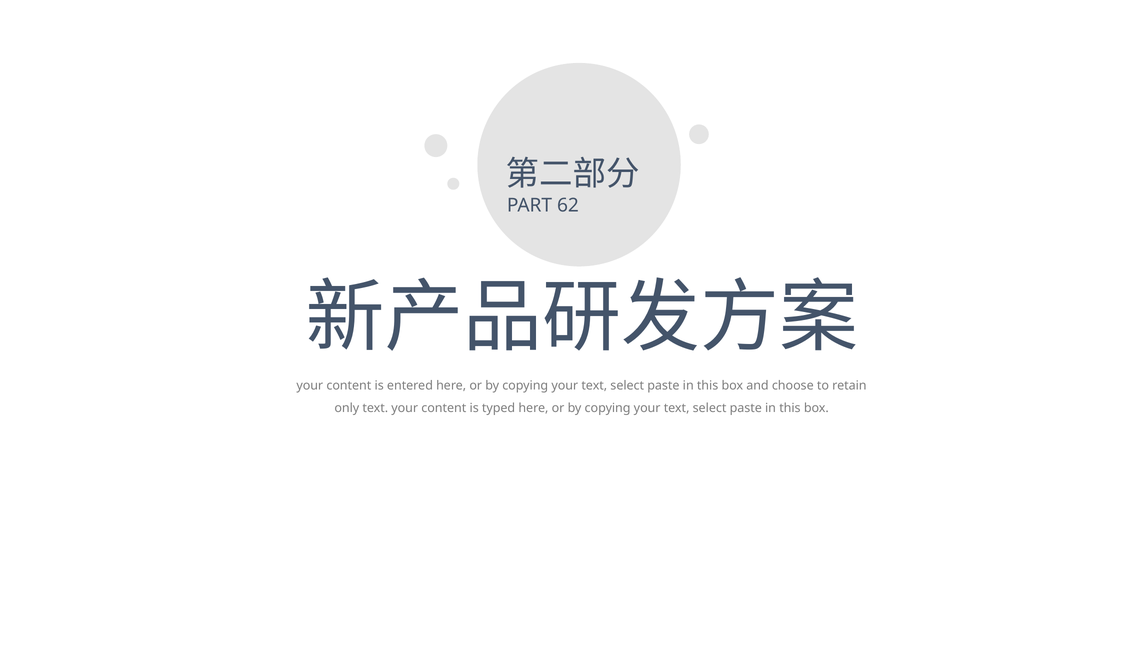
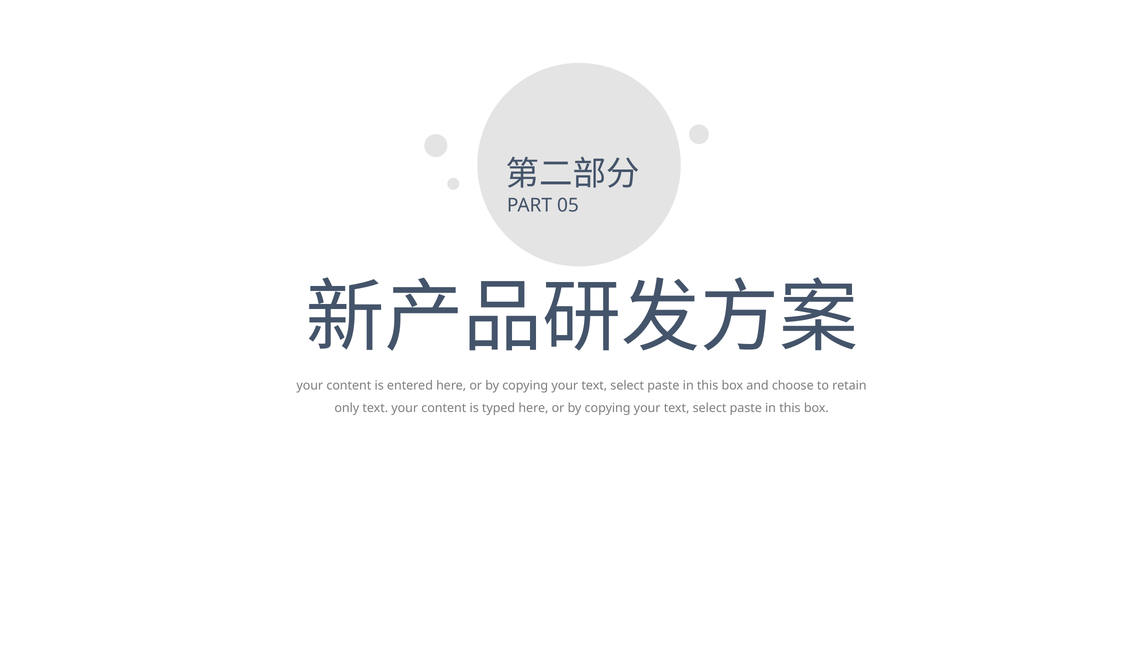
62: 62 -> 05
